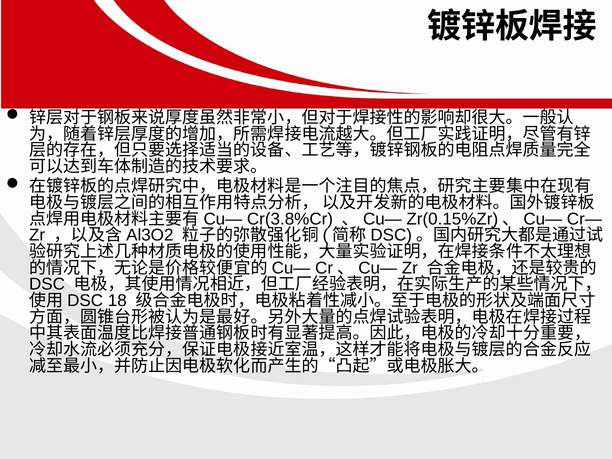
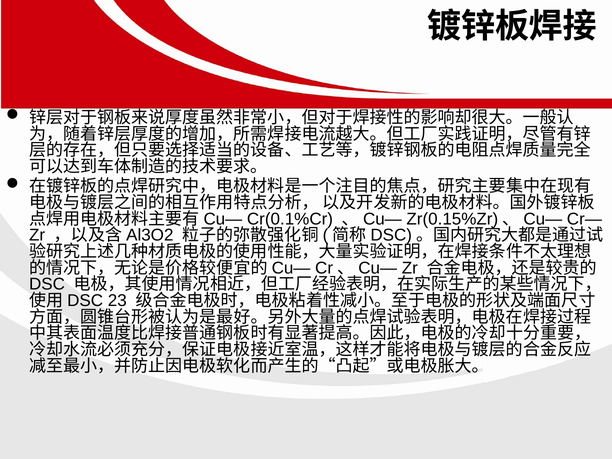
Cr(3.8%Cr: Cr(3.8%Cr -> Cr(0.1%Cr
18: 18 -> 23
